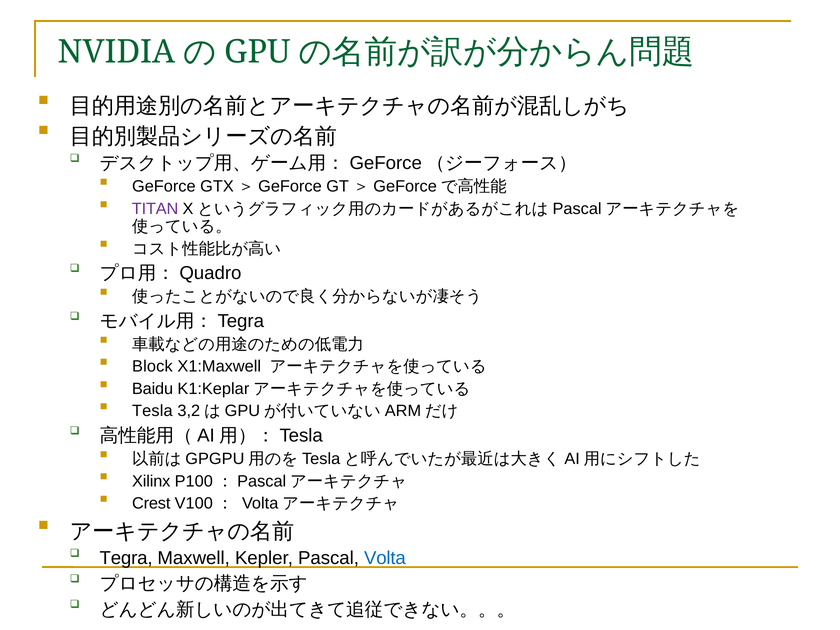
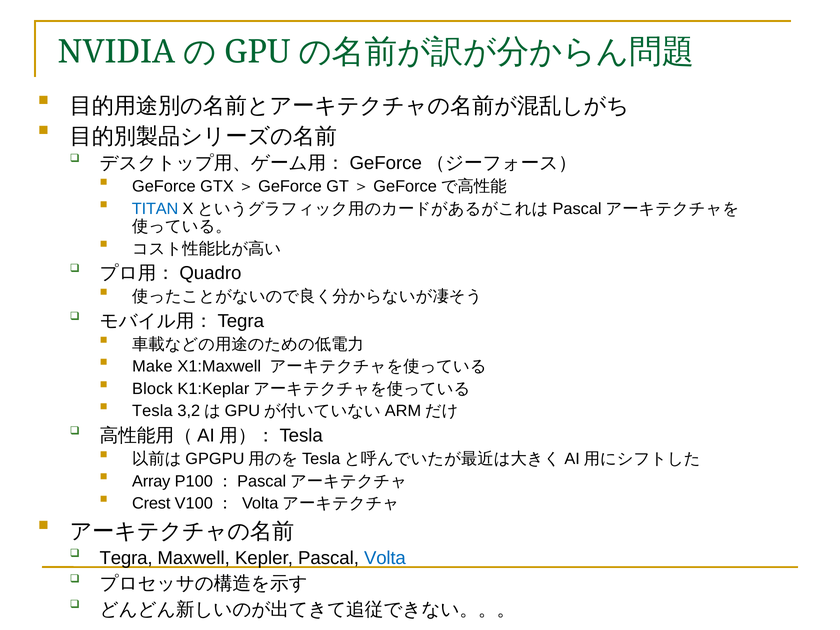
TITAN colour: purple -> blue
Block: Block -> Make
Baidu: Baidu -> Block
Xilinx: Xilinx -> Array
